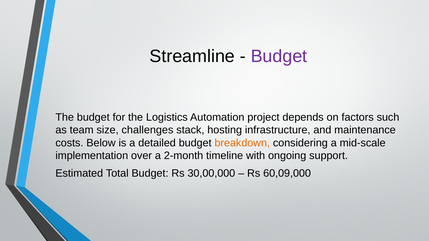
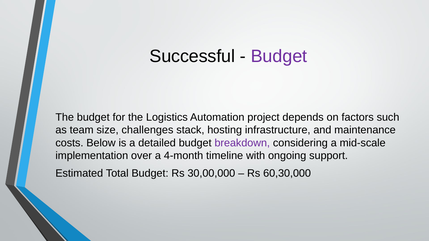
Streamline: Streamline -> Successful
breakdown colour: orange -> purple
2-month: 2-month -> 4-month
60,09,000: 60,09,000 -> 60,30,000
